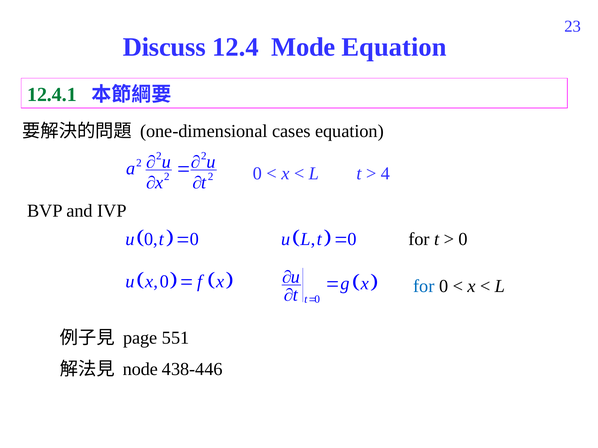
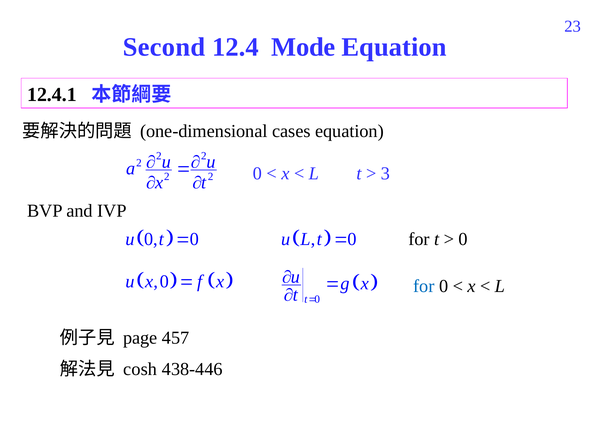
Discuss: Discuss -> Second
12.4.1 colour: green -> black
4: 4 -> 3
551: 551 -> 457
node: node -> cosh
